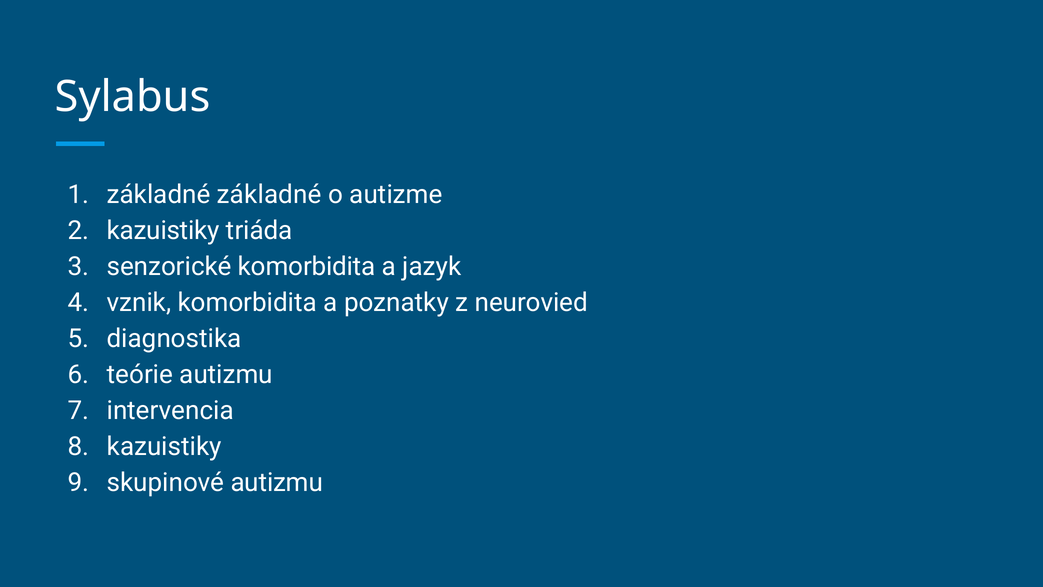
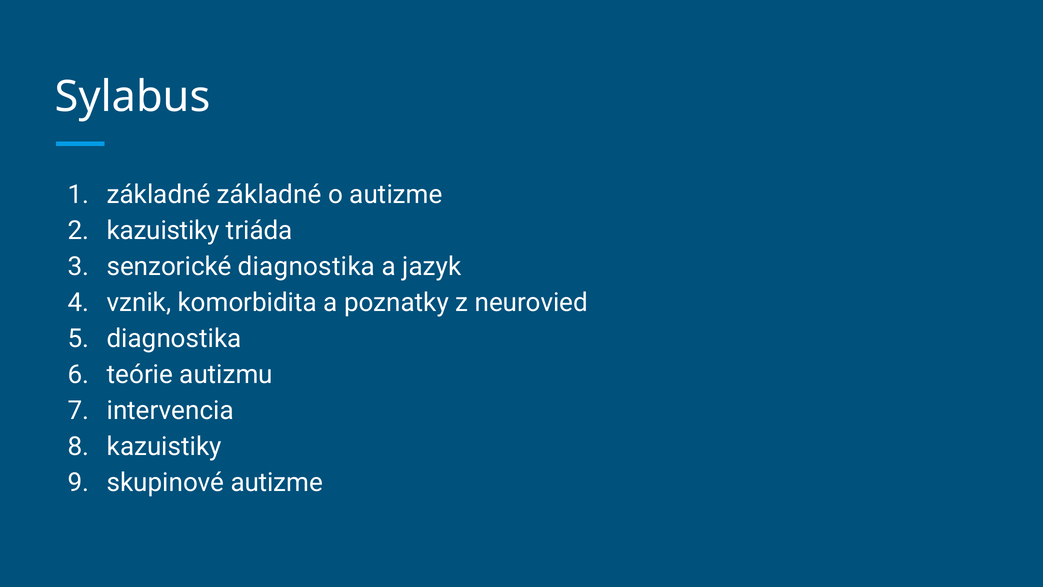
senzorické komorbidita: komorbidita -> diagnostika
skupinové autizmu: autizmu -> autizme
